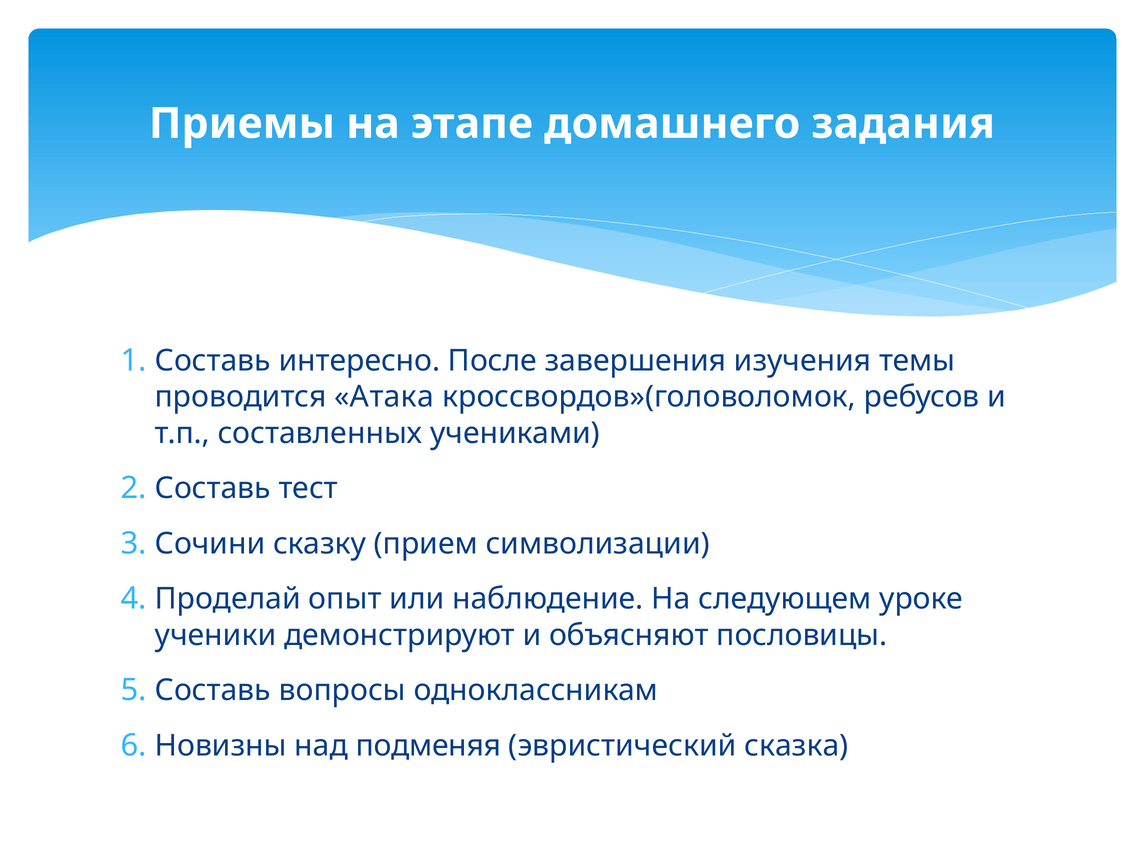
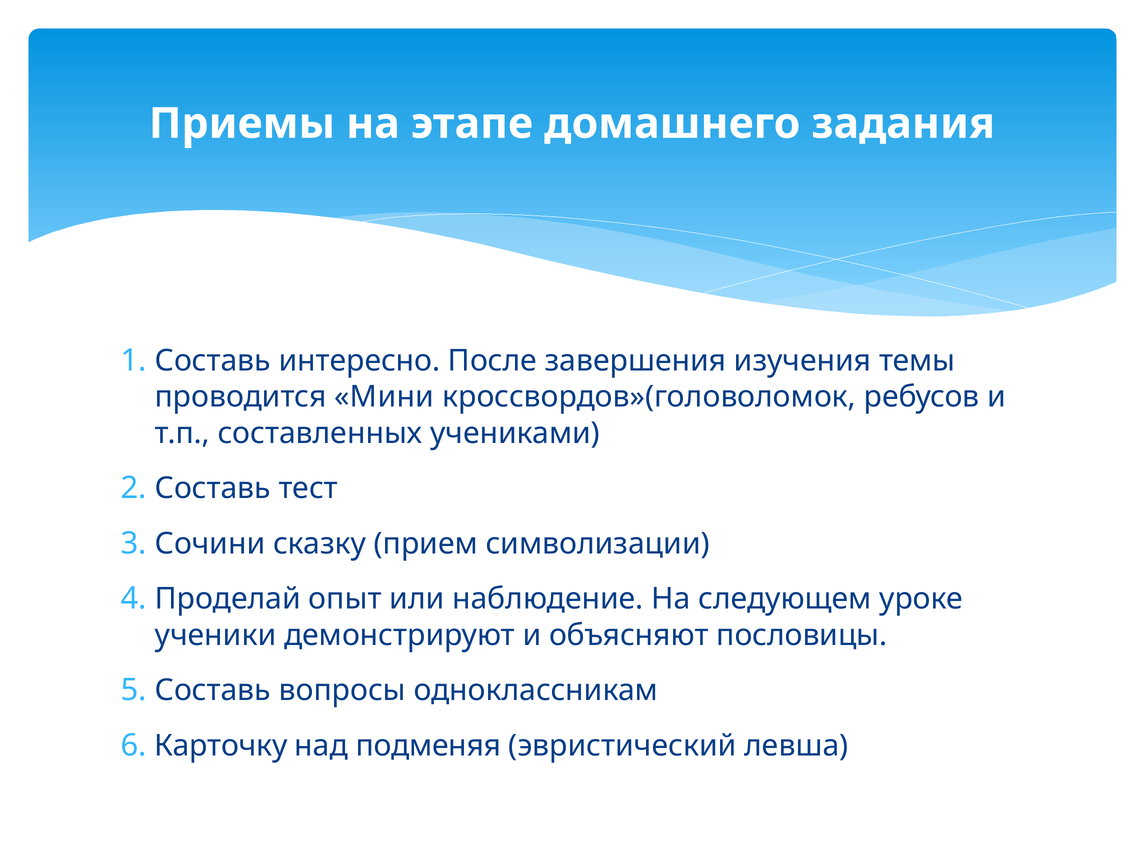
Атака: Атака -> Мини
Новизны: Новизны -> Карточку
сказка: сказка -> левша
